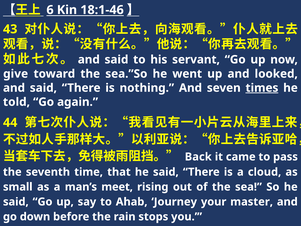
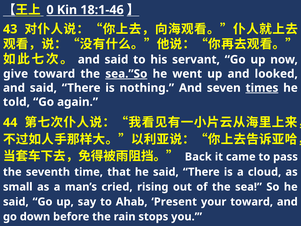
6: 6 -> 0
sea.”So underline: none -> present
meet: meet -> cried
Journey: Journey -> Present
your master: master -> toward
